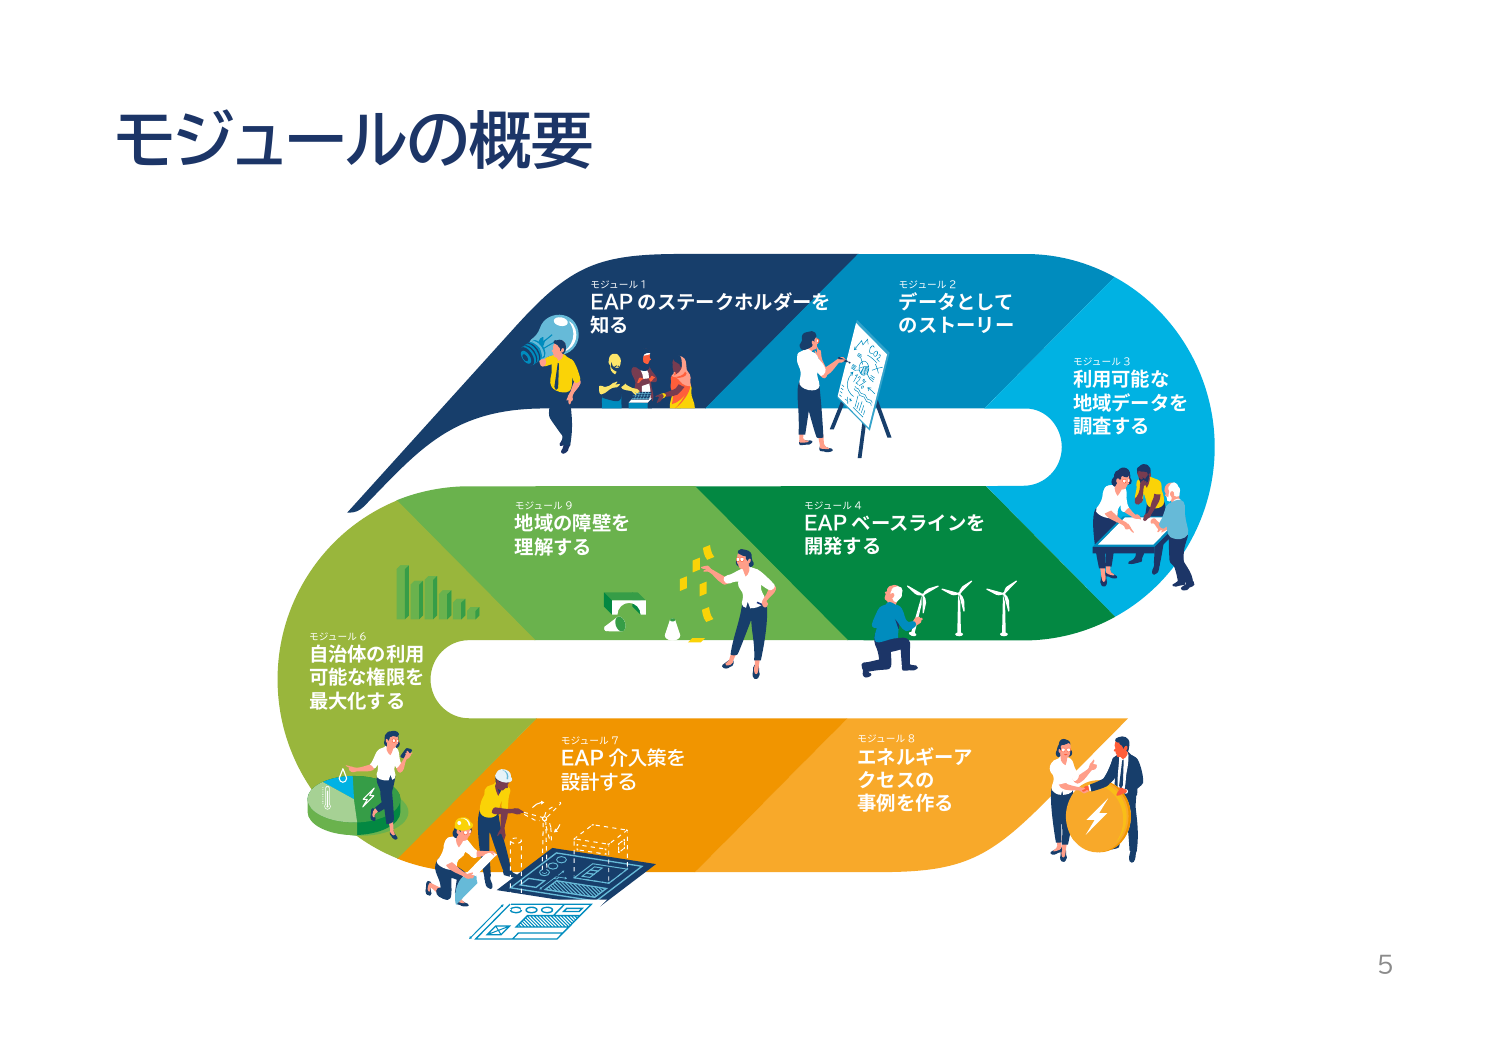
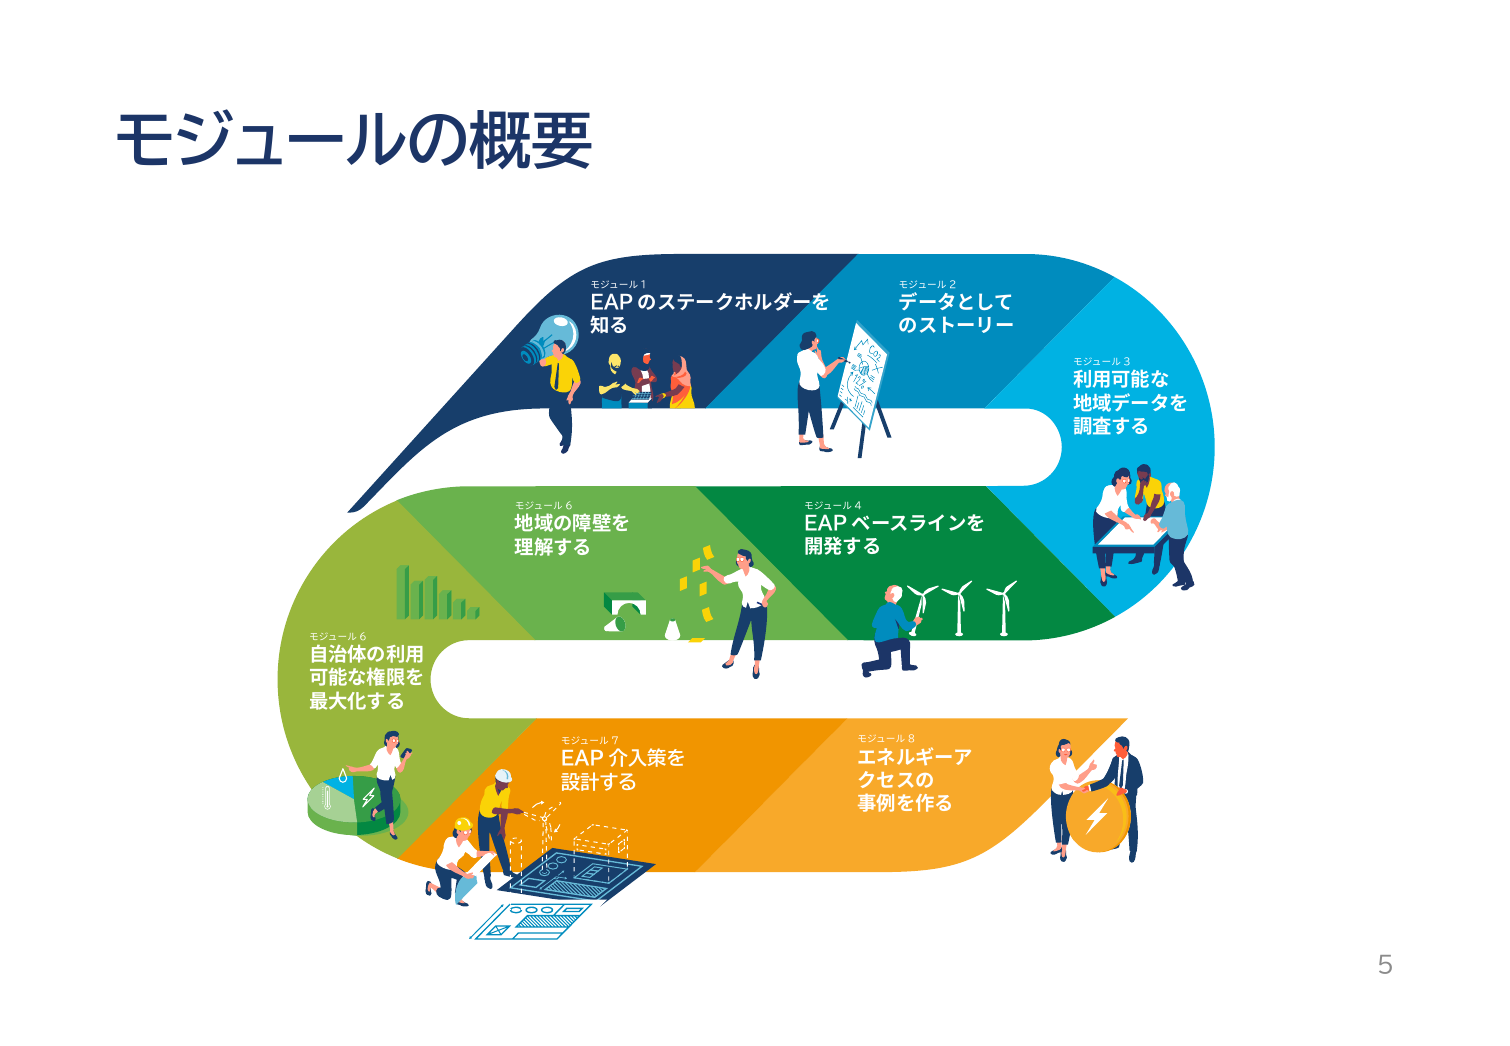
9 at (569, 506): 9 -> 6
